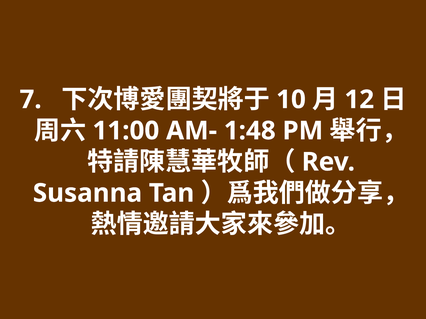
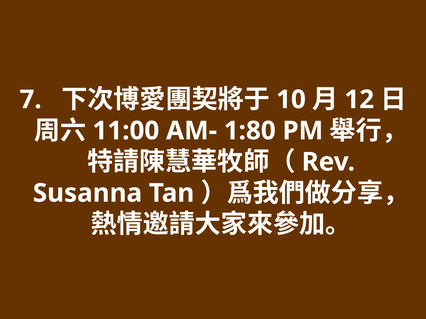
1:48: 1:48 -> 1:80
